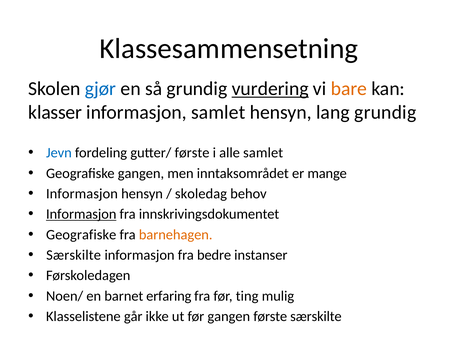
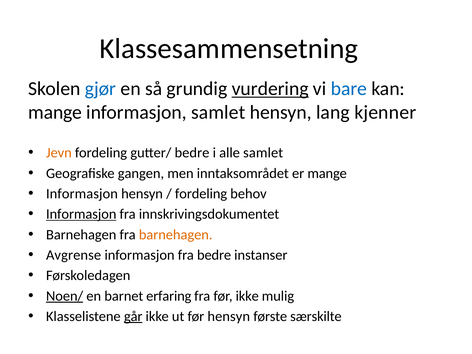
bare colour: orange -> blue
klasser at (55, 112): klasser -> mange
lang grundig: grundig -> kjenner
Jevn colour: blue -> orange
gutter/ første: første -> bedre
skoledag at (201, 194): skoledag -> fordeling
Geografiske at (81, 235): Geografiske -> Barnehagen
Særskilte at (74, 255): Særskilte -> Avgrense
Noen/ underline: none -> present
før ting: ting -> ikke
går underline: none -> present
før gangen: gangen -> hensyn
